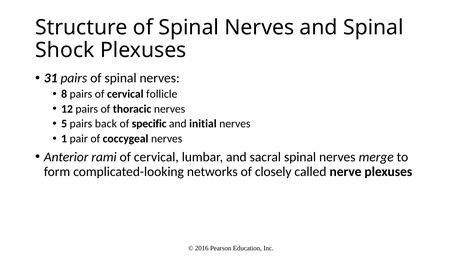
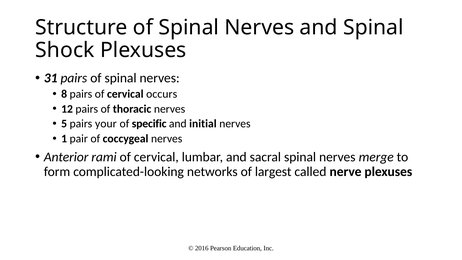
follicle: follicle -> occurs
back: back -> your
closely: closely -> largest
